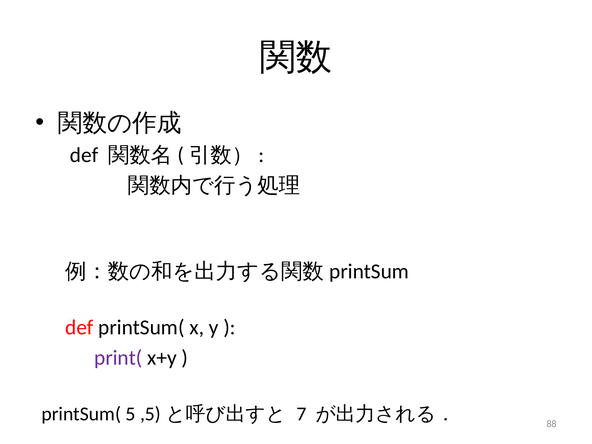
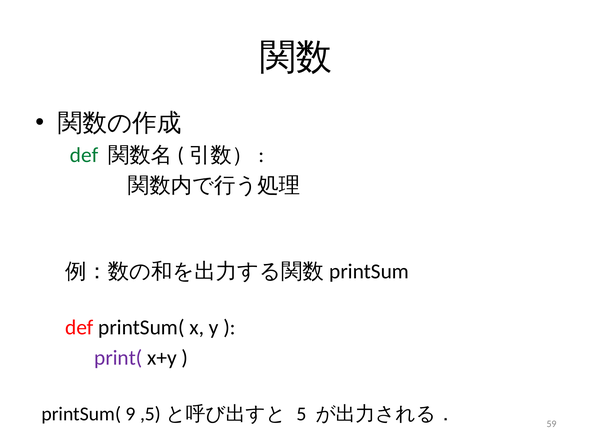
def at (84, 155) colour: black -> green
5: 5 -> 9
7: 7 -> 5
88: 88 -> 59
